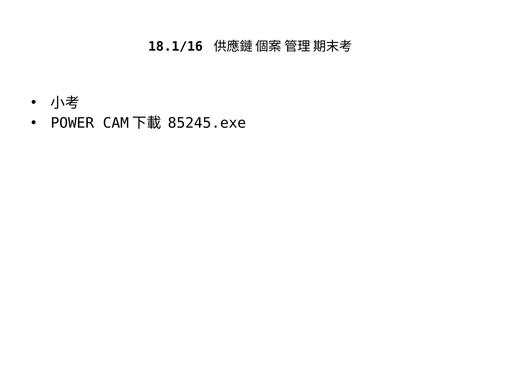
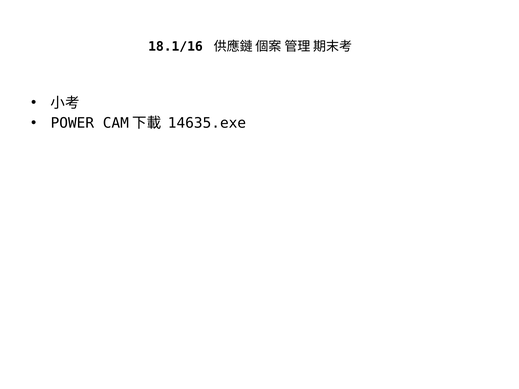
85245.exe: 85245.exe -> 14635.exe
